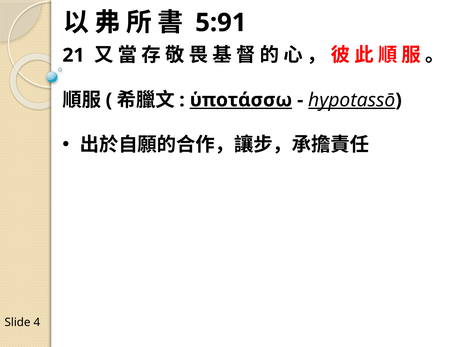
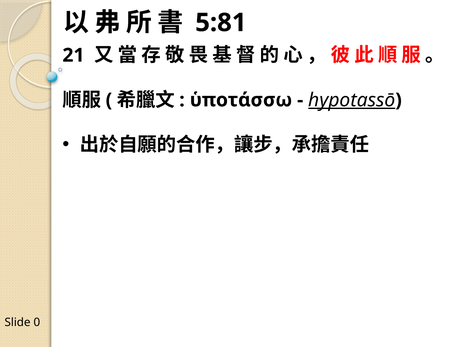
5:91: 5:91 -> 5:81
ὑποτάσσω underline: present -> none
4: 4 -> 0
